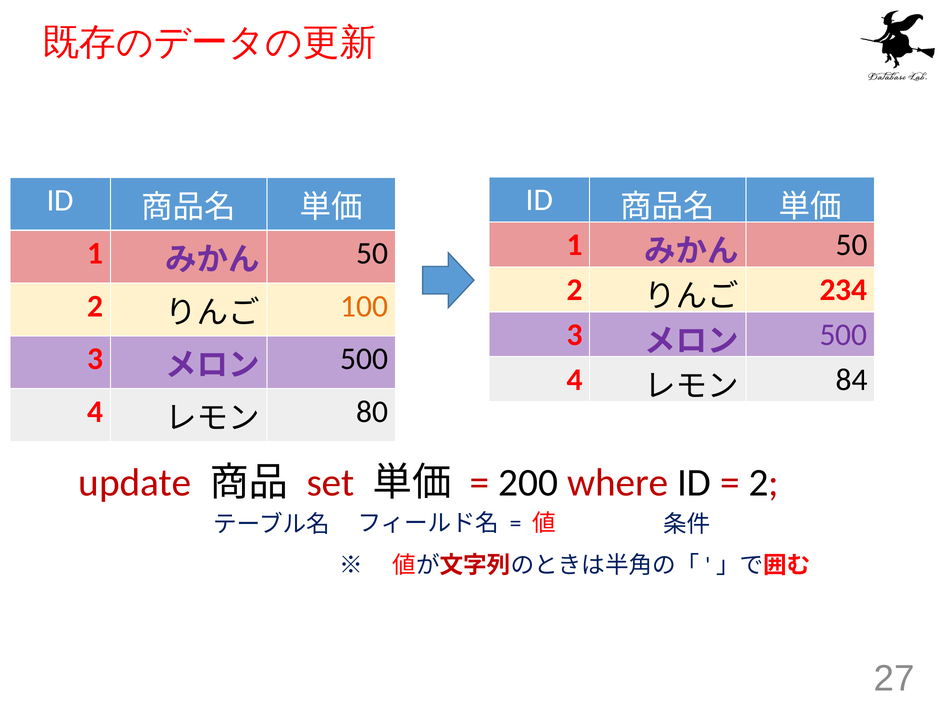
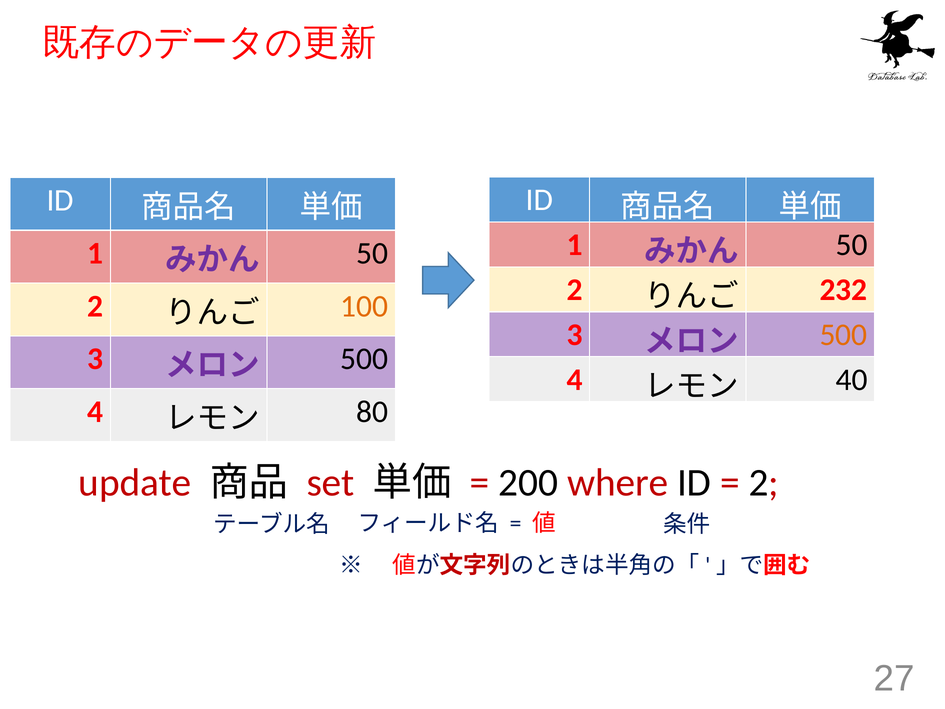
234: 234 -> 232
500 at (843, 335) colour: purple -> orange
84: 84 -> 40
